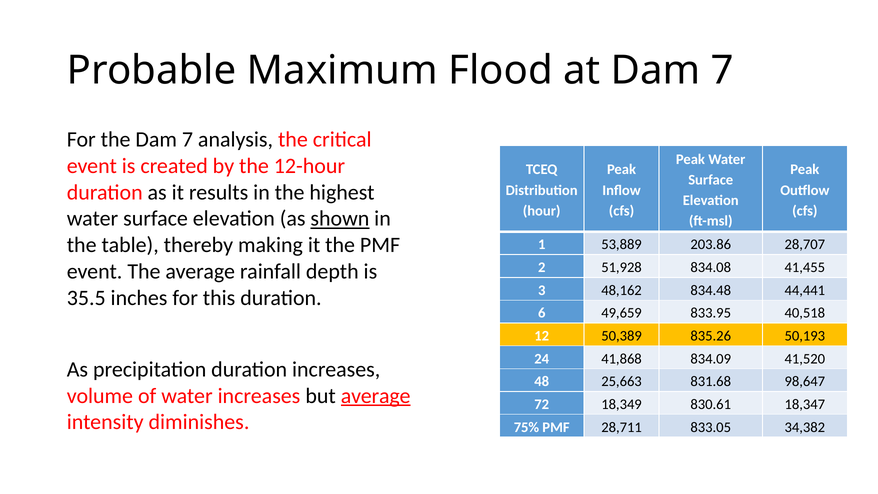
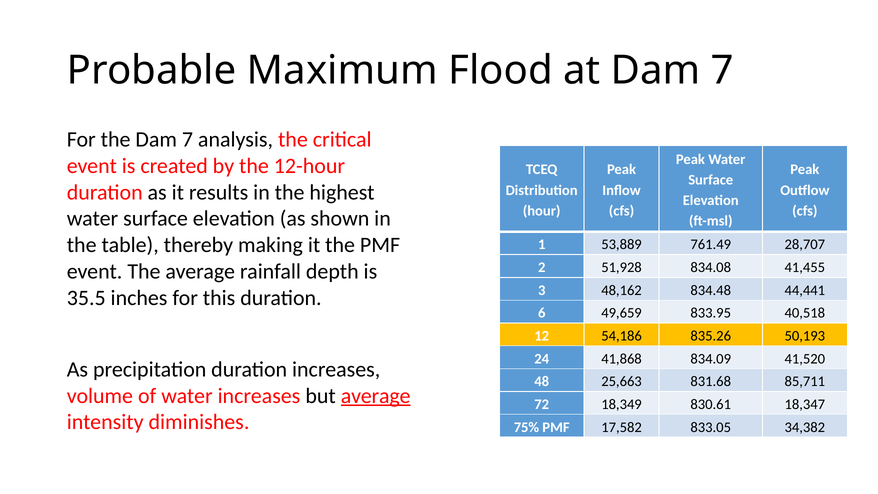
shown underline: present -> none
203.86: 203.86 -> 761.49
50,389: 50,389 -> 54,186
98,647: 98,647 -> 85,711
28,711: 28,711 -> 17,582
